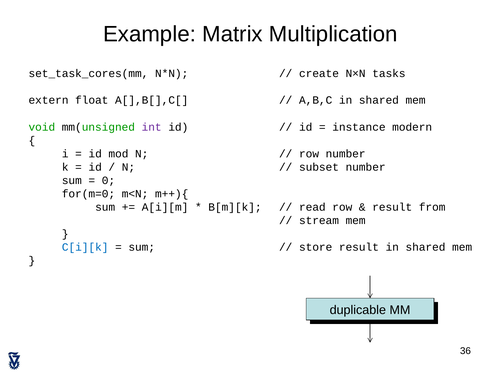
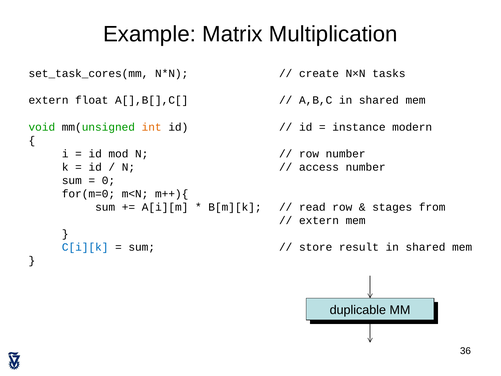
int colour: purple -> orange
subset: subset -> access
result at (392, 207): result -> stages
stream at (319, 220): stream -> extern
